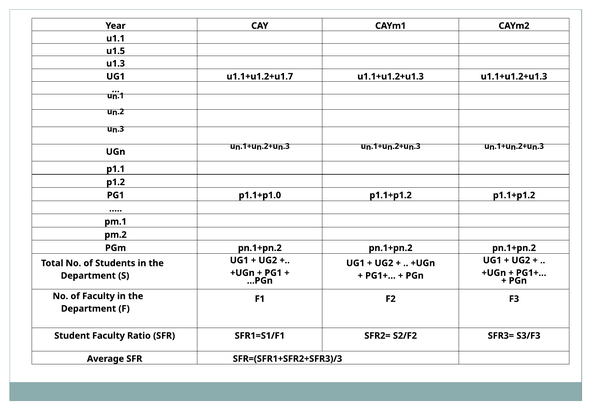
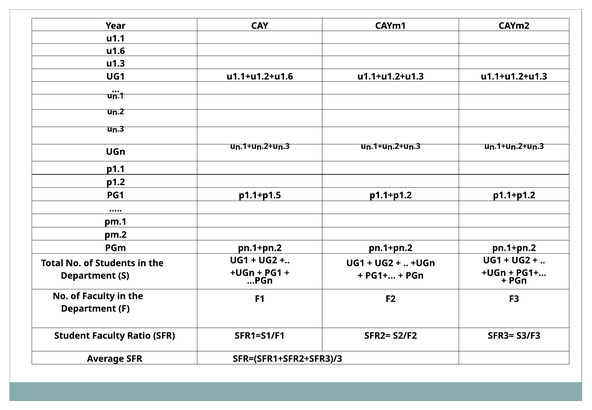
u1.5: u1.5 -> u1.6
u1.1+u1.2+u1.7: u1.1+u1.2+u1.7 -> u1.1+u1.2+u1.6
p1.1+p1.0: p1.1+p1.0 -> p1.1+p1.5
